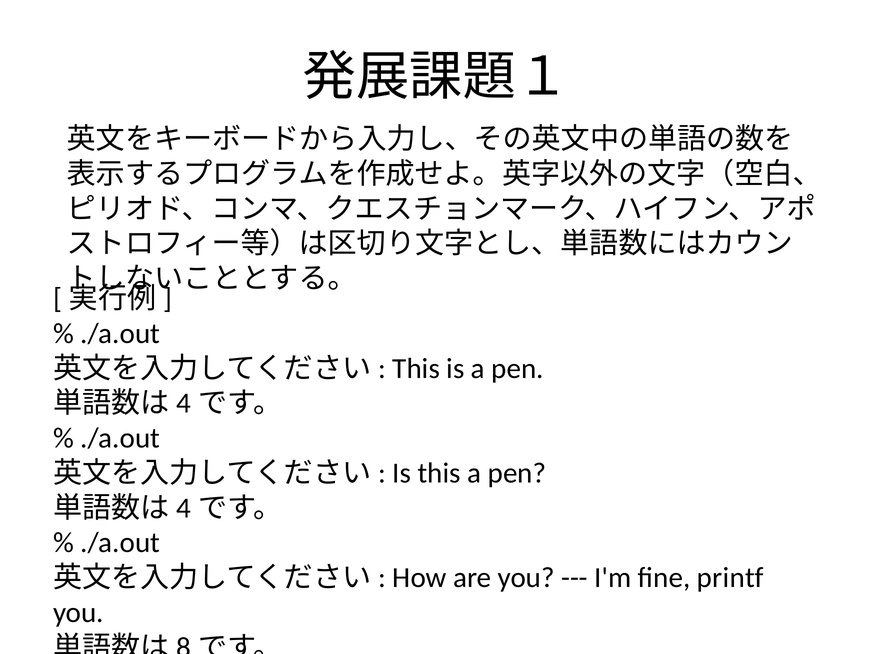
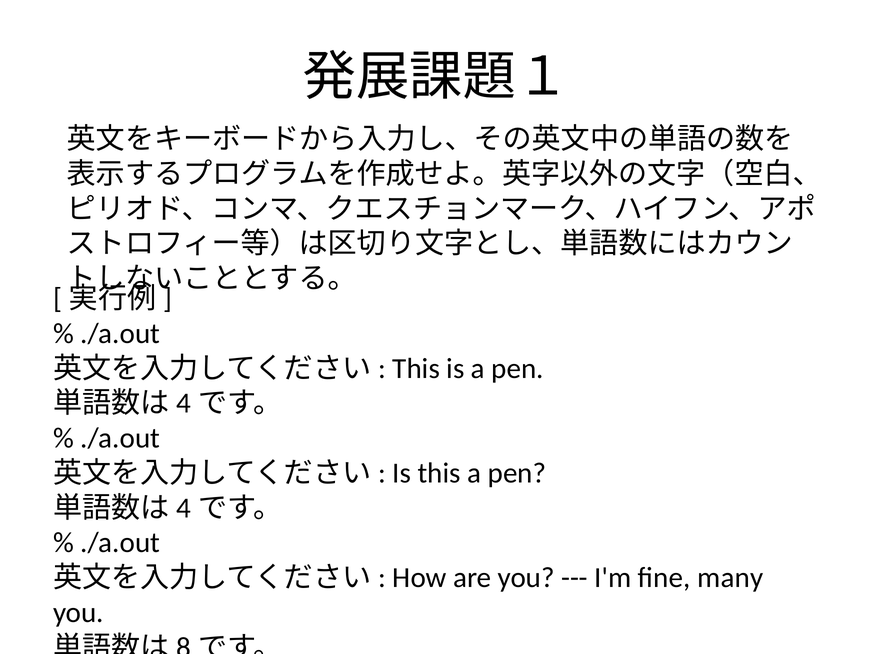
printf: printf -> many
